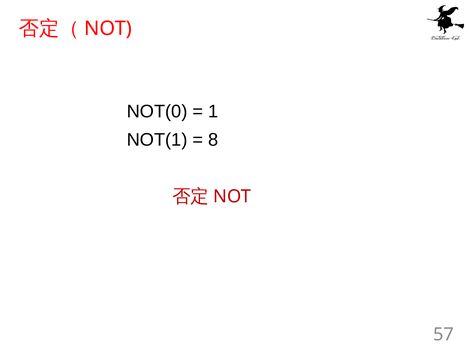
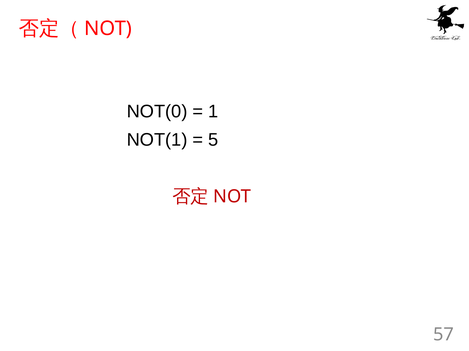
8: 8 -> 5
